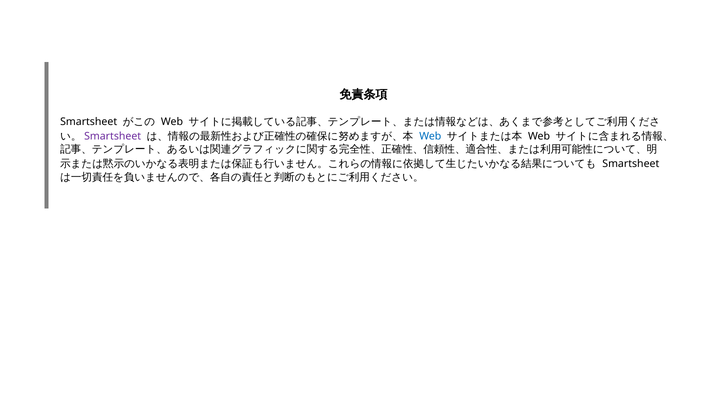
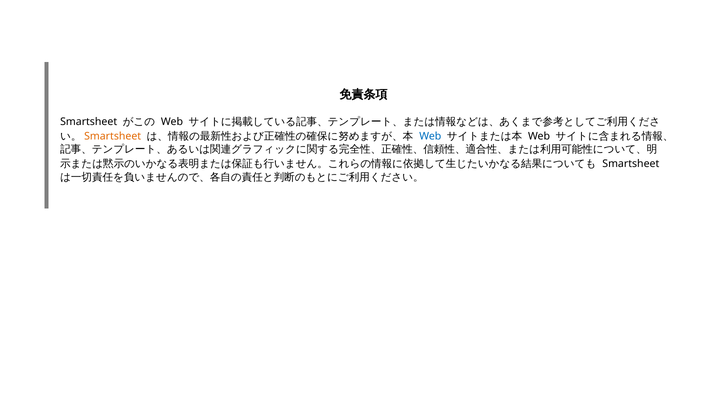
Smartsheet at (113, 136) colour: purple -> orange
